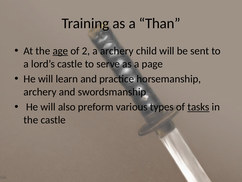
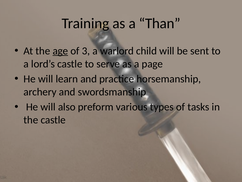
2: 2 -> 3
a archery: archery -> warlord
tasks underline: present -> none
